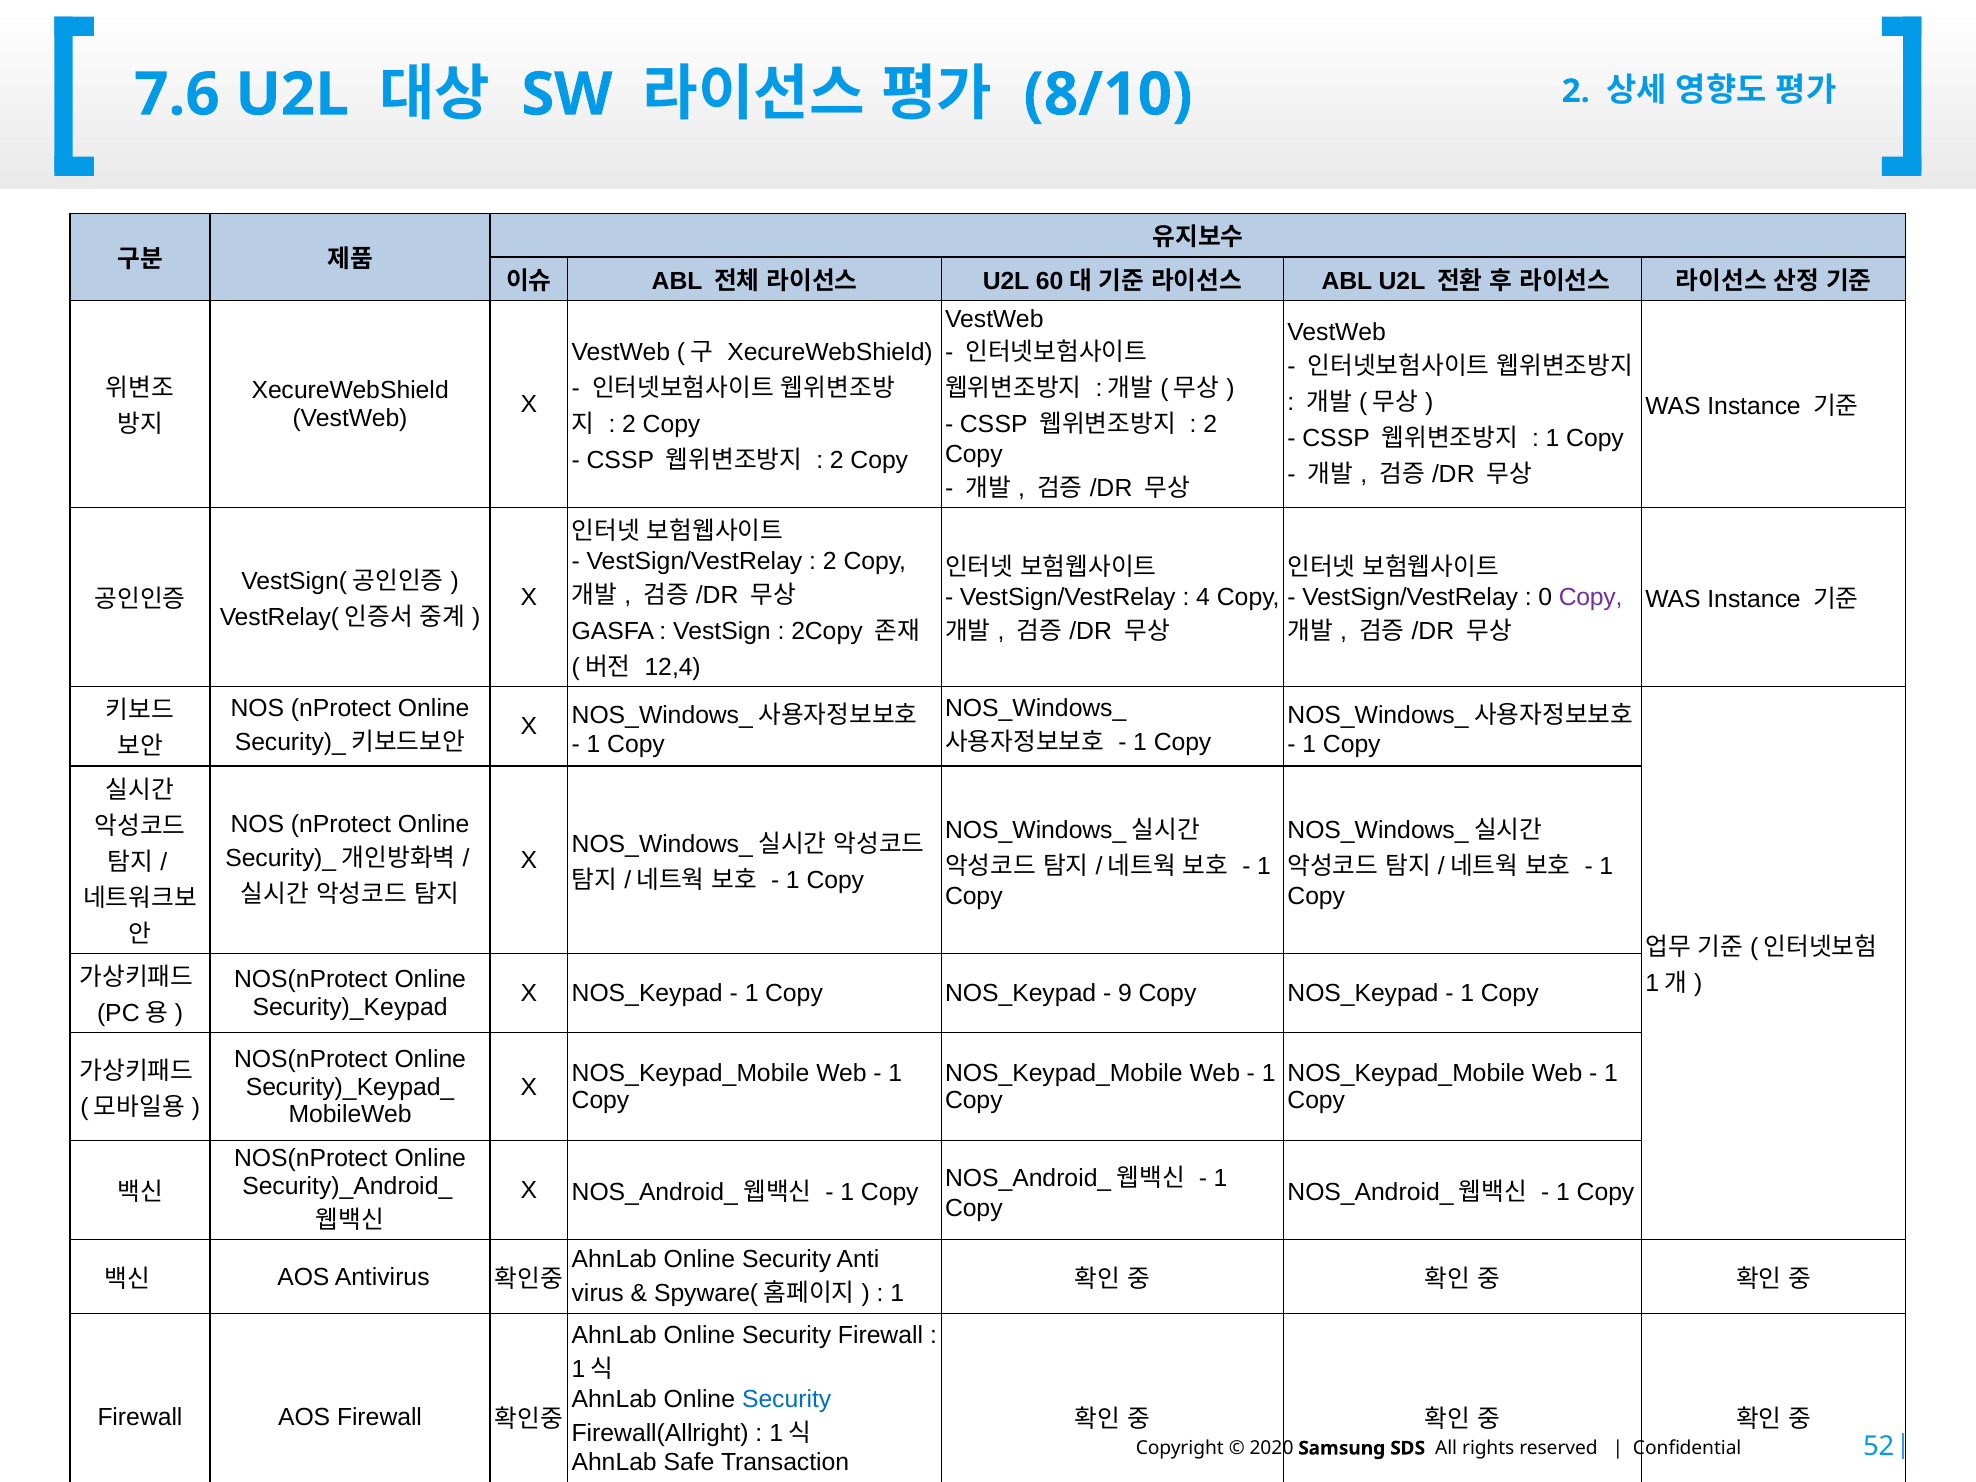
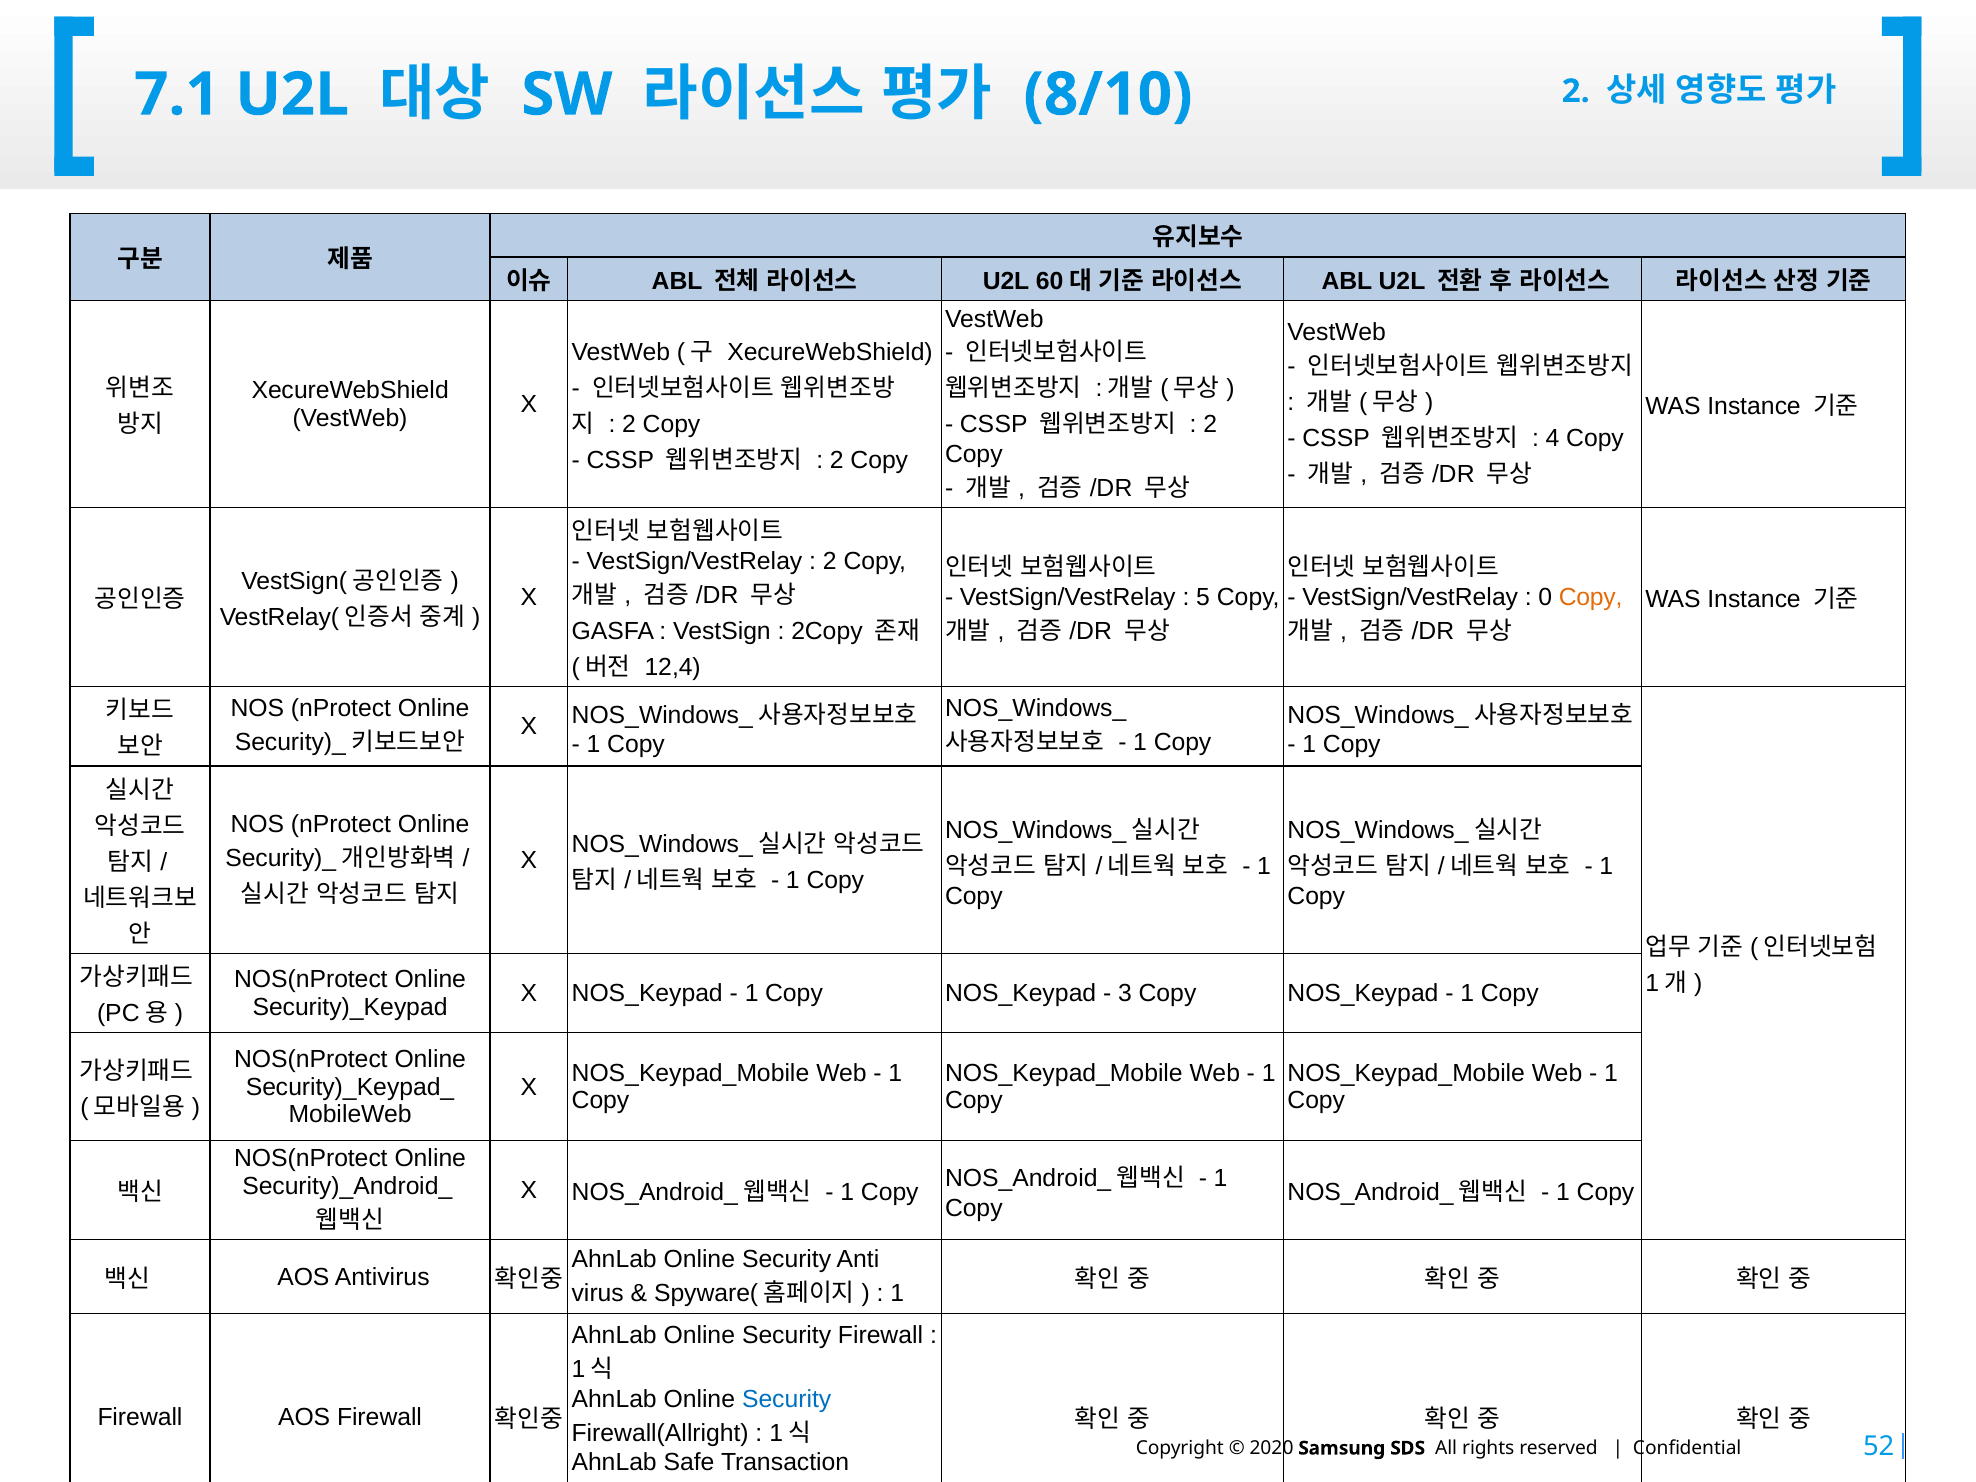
7.6: 7.6 -> 7.1
1 at (1552, 438): 1 -> 4
4: 4 -> 5
Copy at (1591, 597) colour: purple -> orange
9: 9 -> 3
